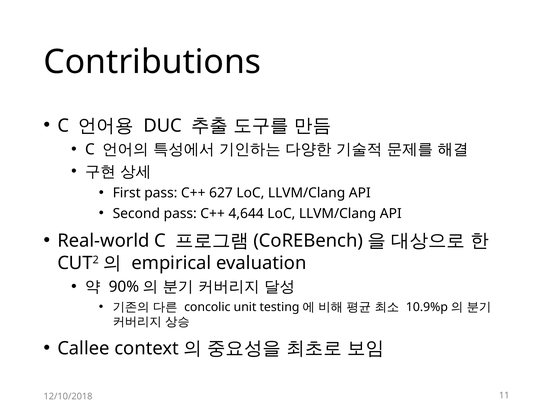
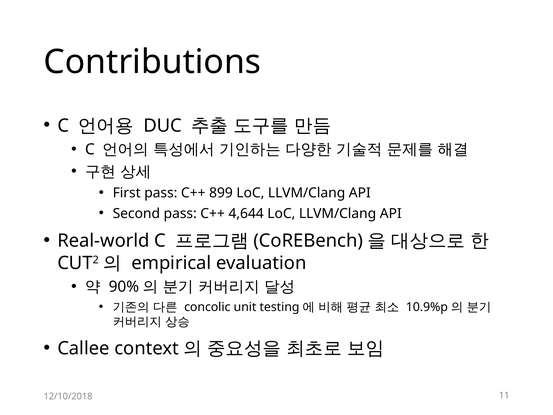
627: 627 -> 899
